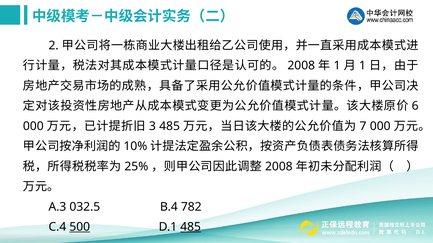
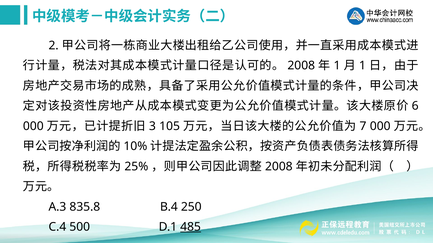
485 at (170, 126): 485 -> 105
032.5: 032.5 -> 835.8
782: 782 -> 250
500 underline: present -> none
